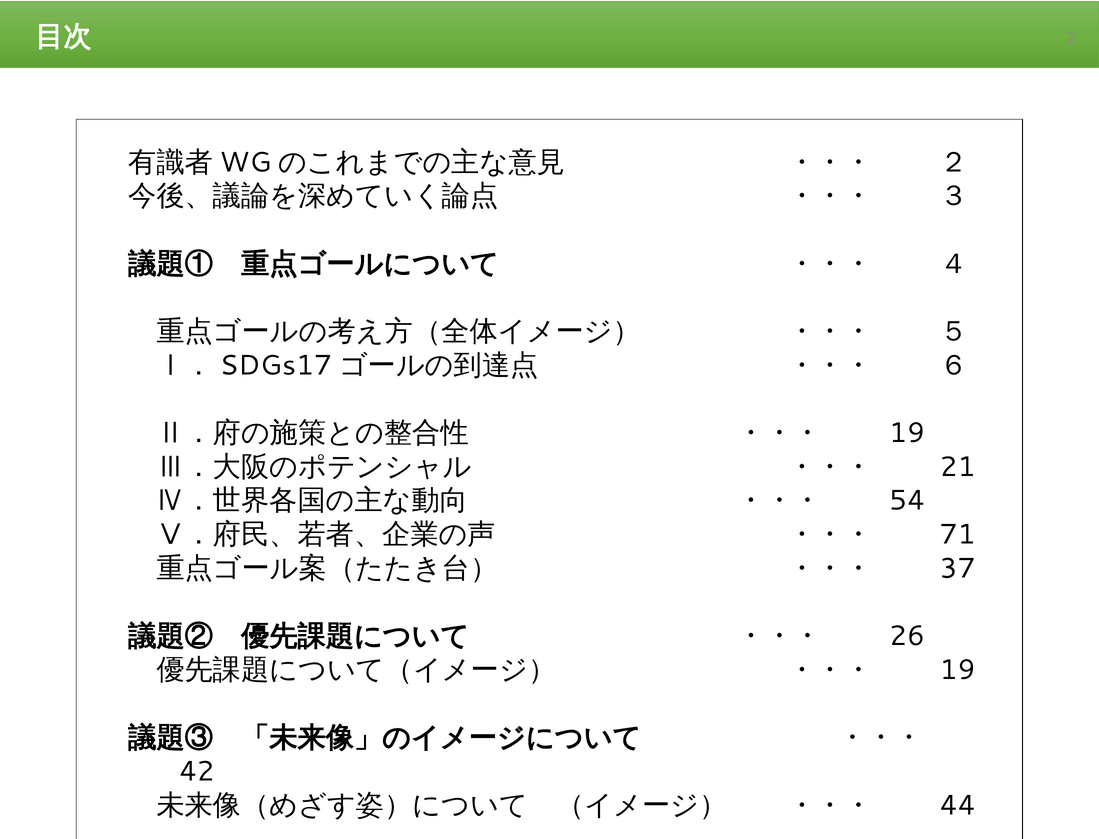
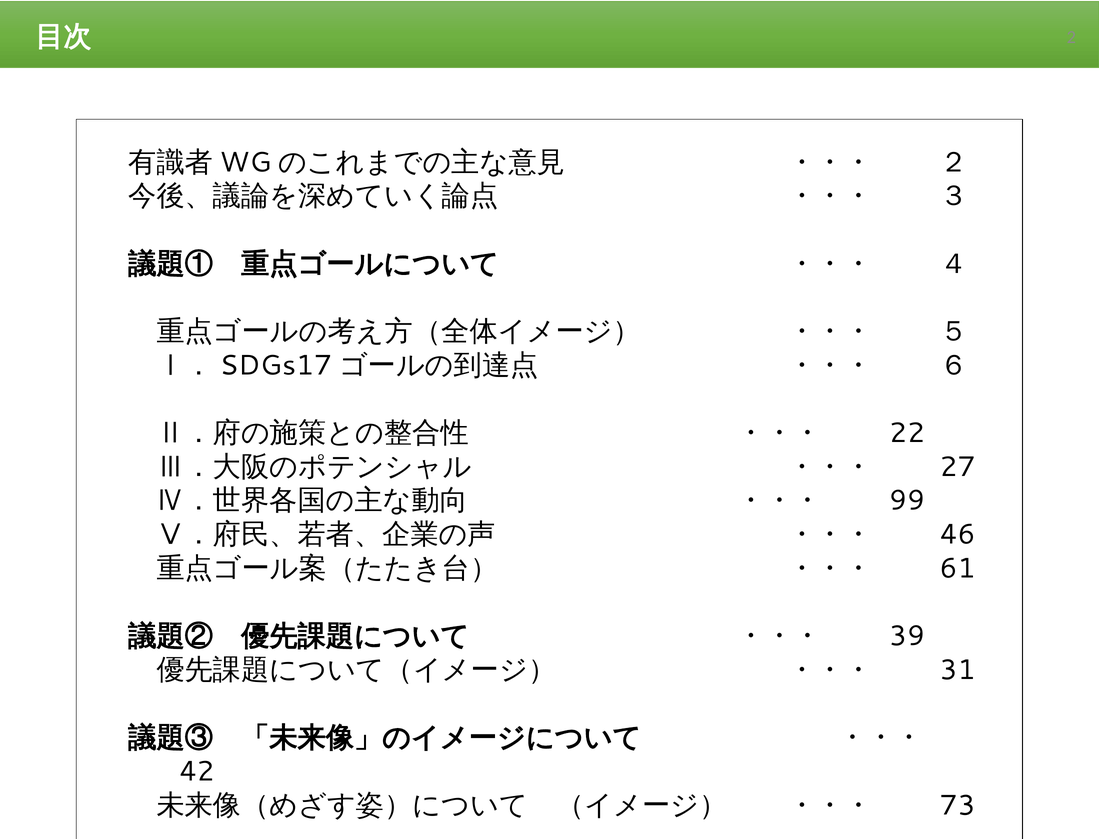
19 at (907, 433): 19 -> 22
21: 21 -> 27
54: 54 -> 99
71: 71 -> 46
37: 37 -> 61
26: 26 -> 39
19 at (958, 670): 19 -> 31
44: 44 -> 73
